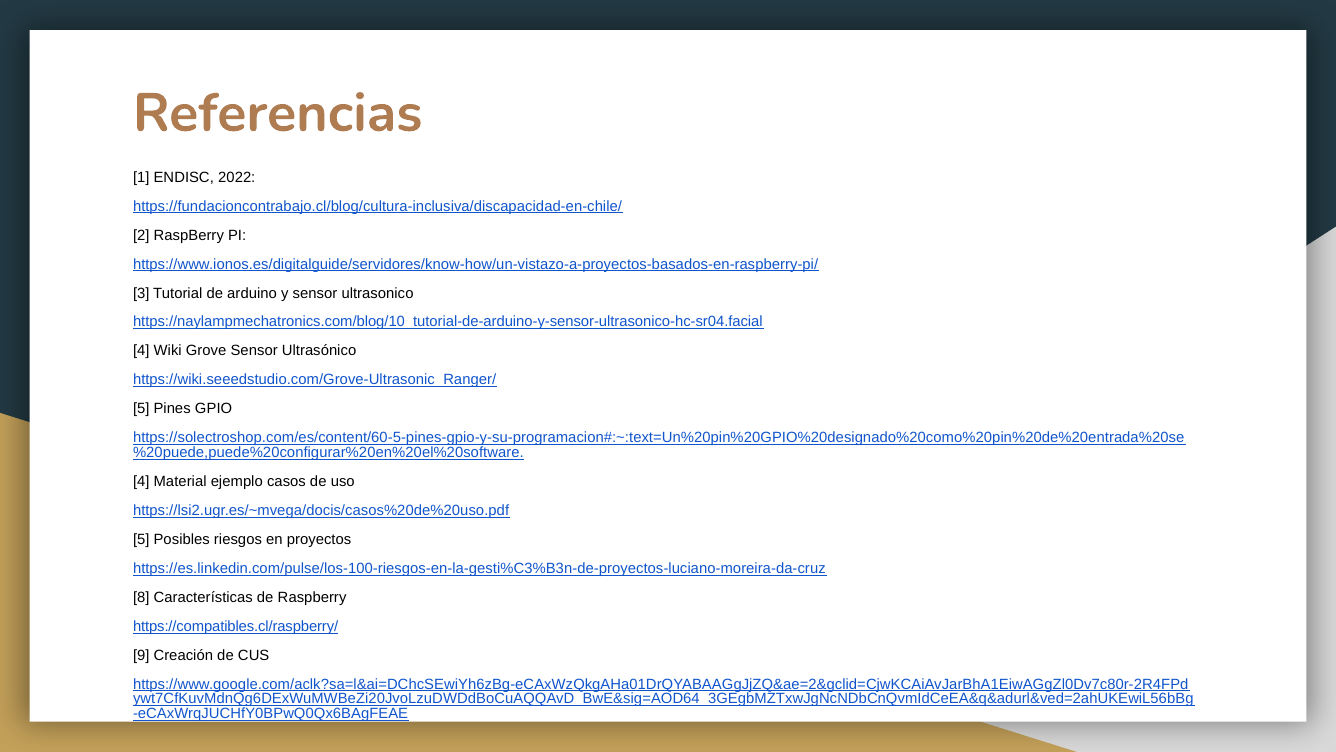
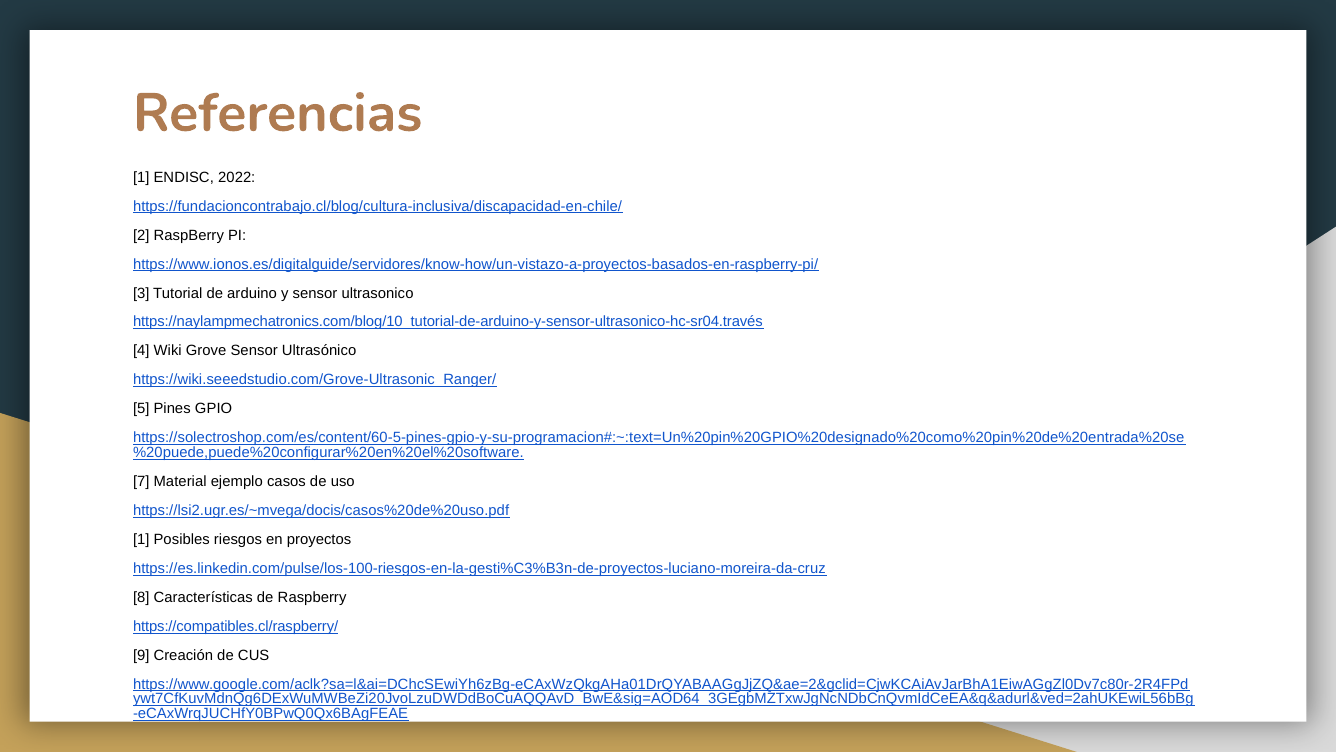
https://naylampmechatronics.com/blog/10_tutorial-de-arduino-y-sensor-ultrasonico-hc-sr04.facial: https://naylampmechatronics.com/blog/10_tutorial-de-arduino-y-sensor-ultrasonico-hc-sr04.facial -> https://naylampmechatronics.com/blog/10_tutorial-de-arduino-y-sensor-ultrasonico-hc-sr04.través
4 at (141, 481): 4 -> 7
5 at (141, 539): 5 -> 1
